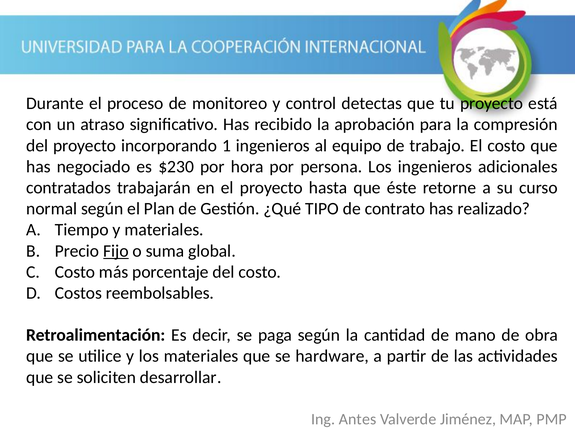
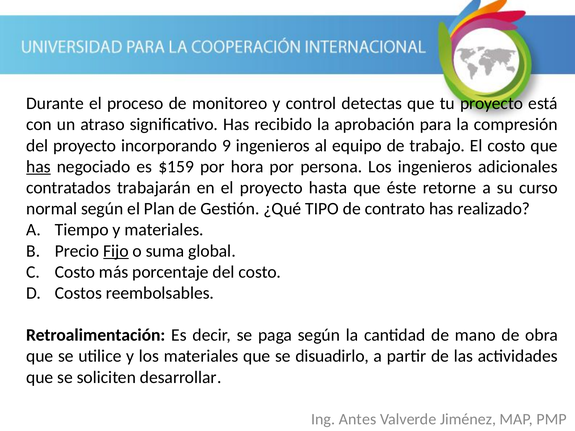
1: 1 -> 9
has at (38, 167) underline: none -> present
$230: $230 -> $159
hardware: hardware -> disuadirlo
